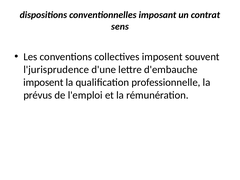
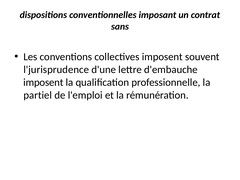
sens: sens -> sans
prévus: prévus -> partiel
